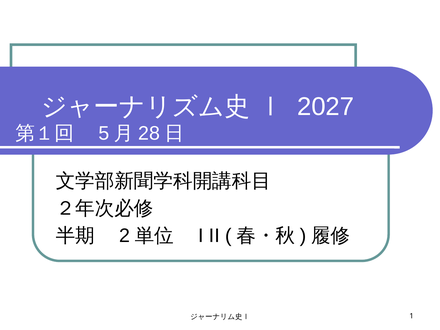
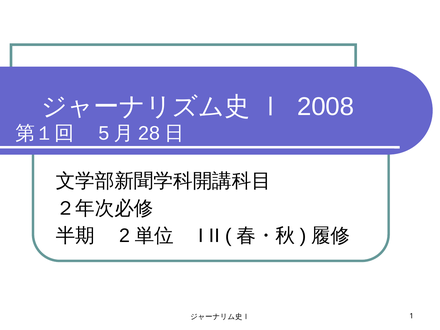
2027: 2027 -> 2008
